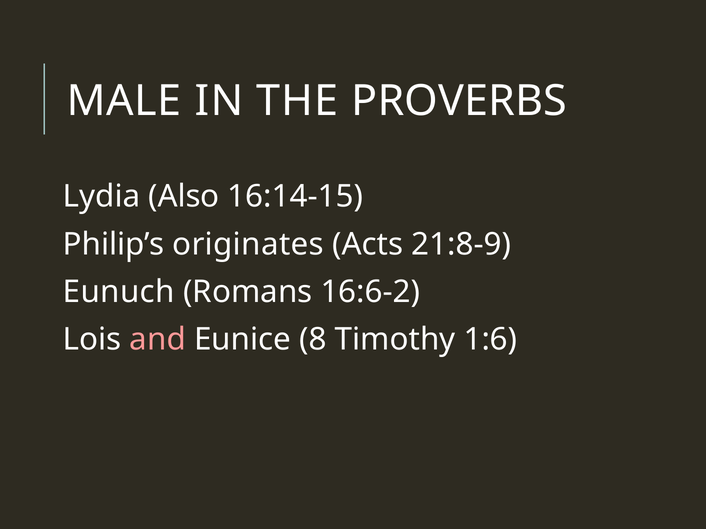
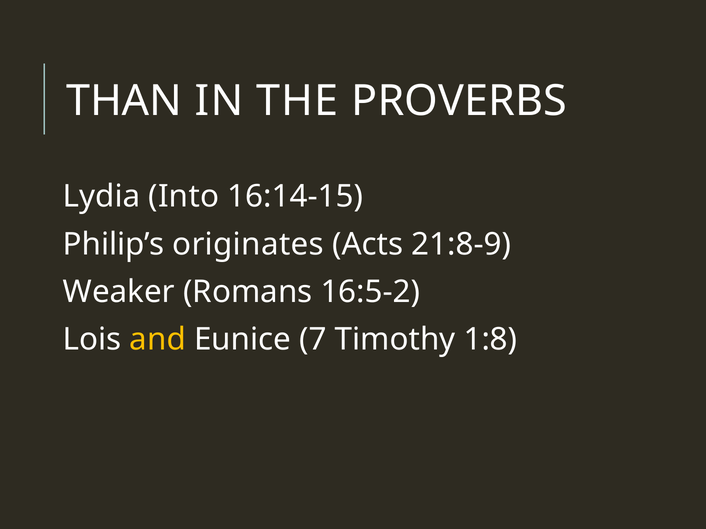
MALE: MALE -> THAN
Also: Also -> Into
Eunuch: Eunuch -> Weaker
16:6-2: 16:6-2 -> 16:5-2
and colour: pink -> yellow
8: 8 -> 7
1:6: 1:6 -> 1:8
